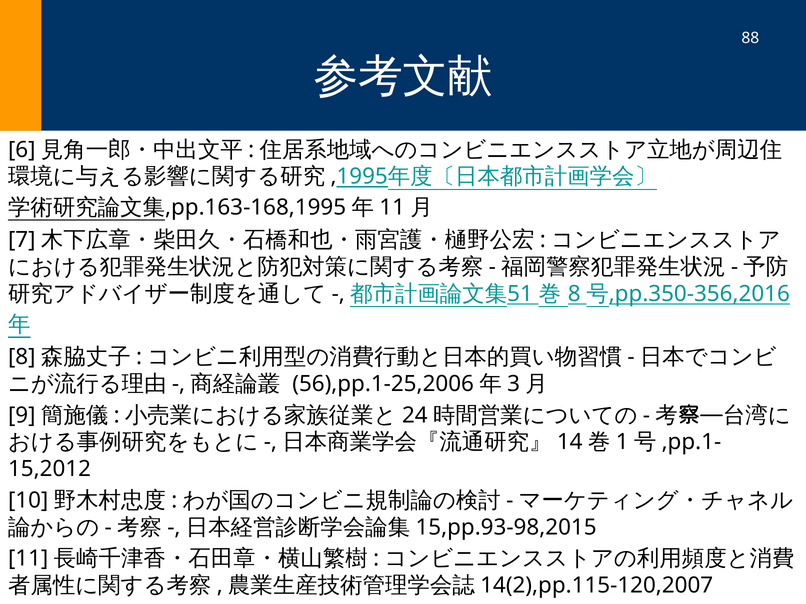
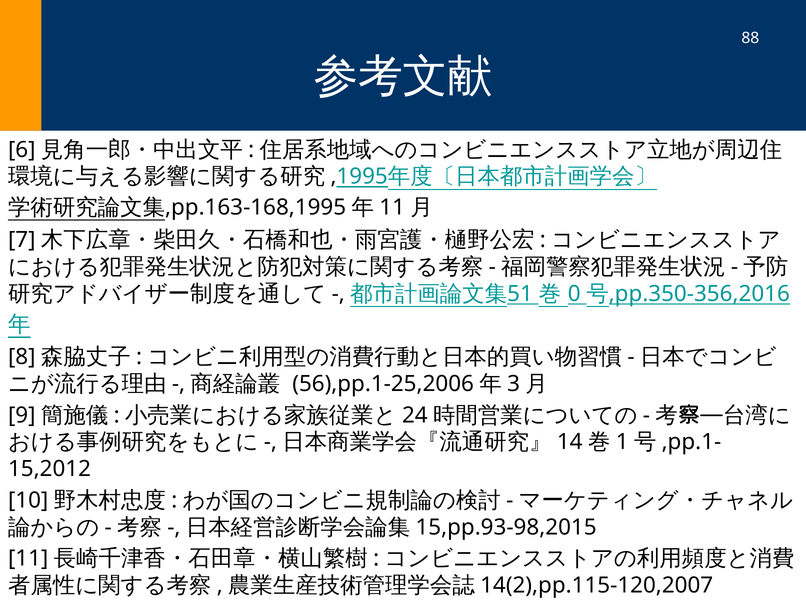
8: 8 -> 0
